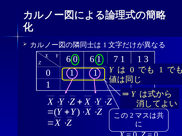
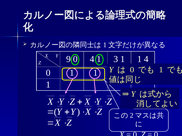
Z 6: 6 -> 9
6 at (92, 59): 6 -> 4
7: 7 -> 3
1 3: 3 -> 4
